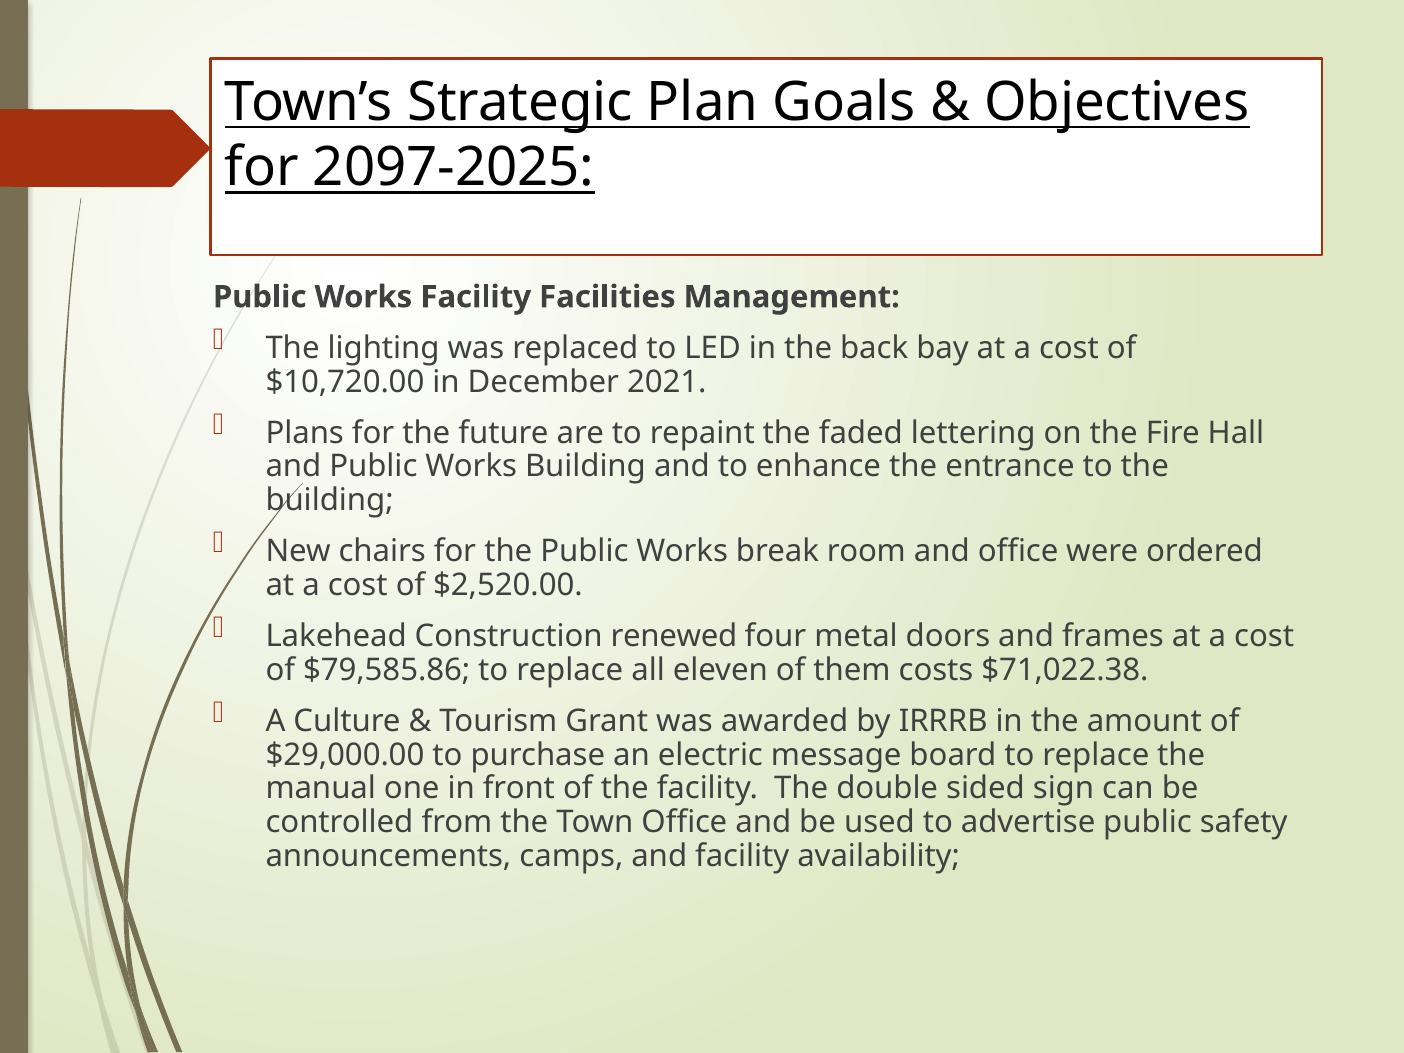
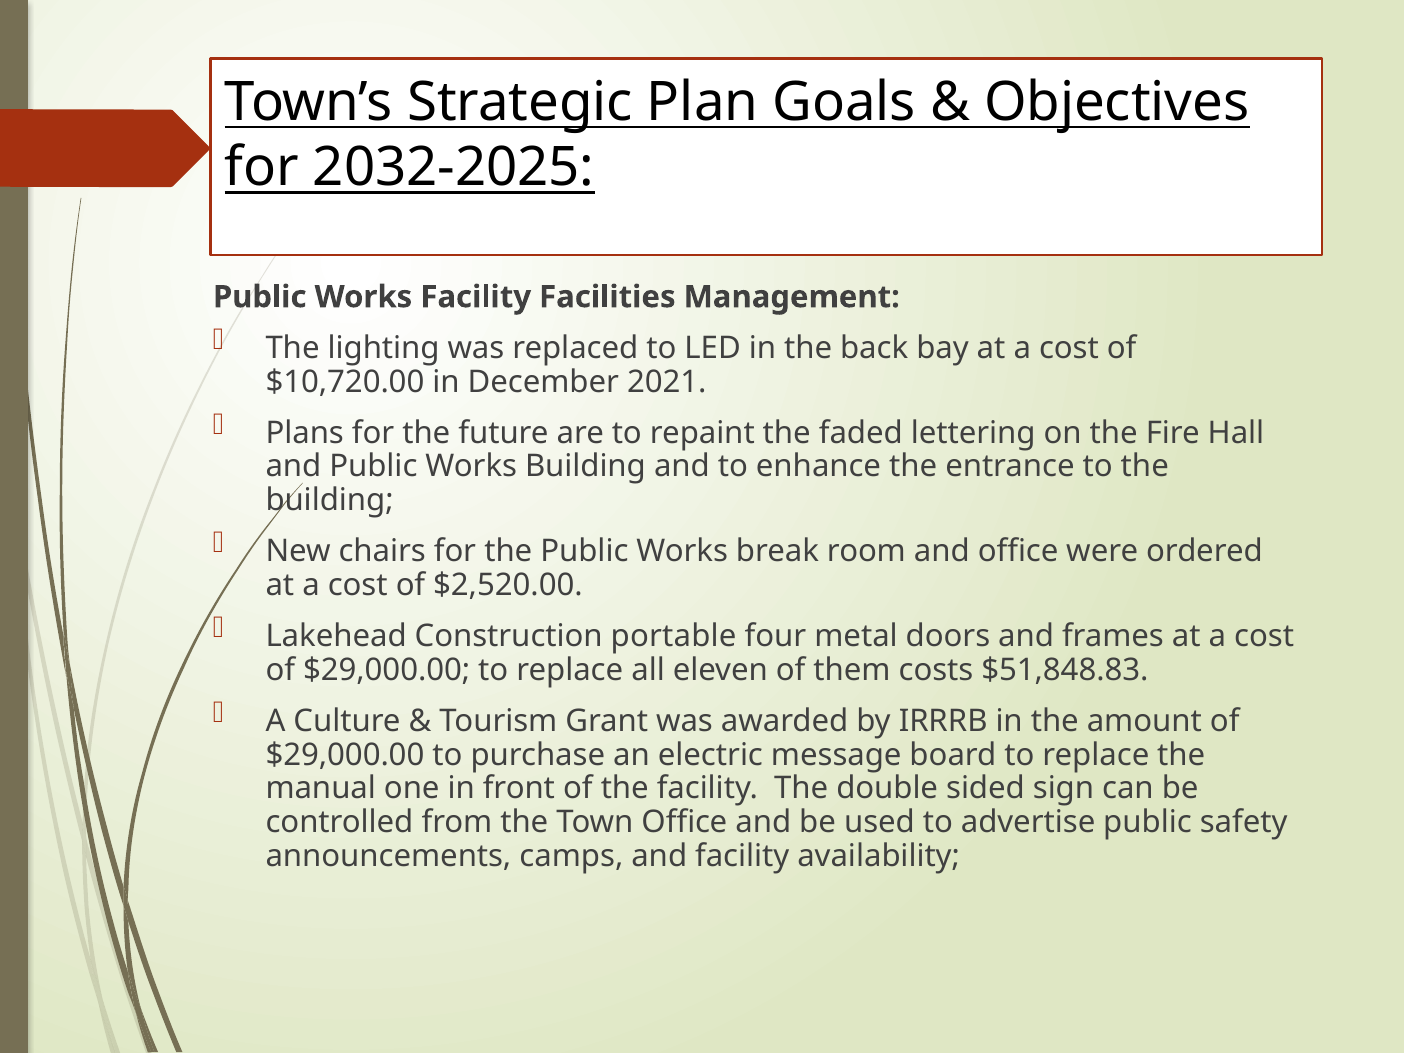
2097-2025: 2097-2025 -> 2032-2025
renewed: renewed -> portable
$79,585.86 at (387, 670): $79,585.86 -> $29,000.00
$71,022.38: $71,022.38 -> $51,848.83
